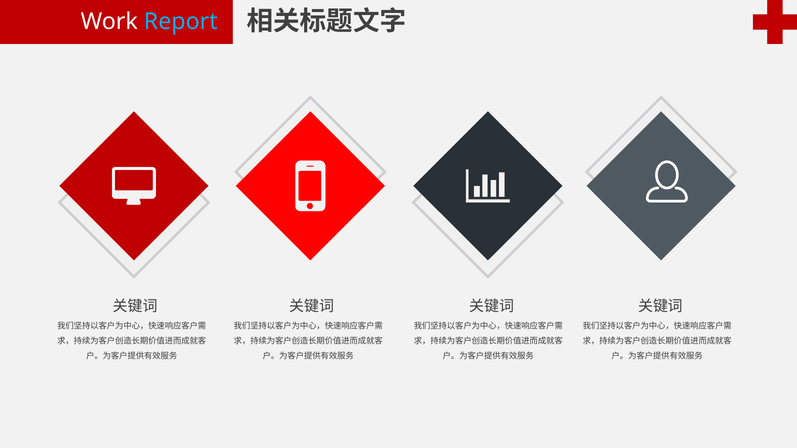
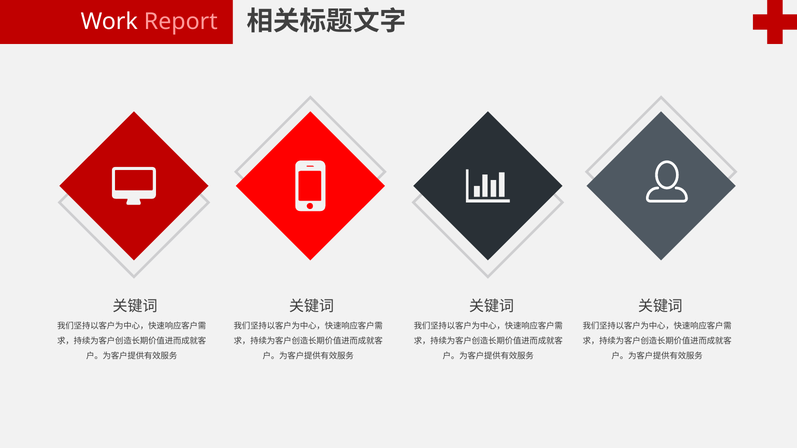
Report colour: light blue -> pink
